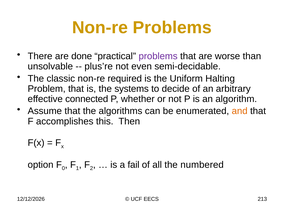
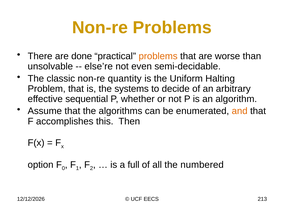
problems at (158, 56) colour: purple -> orange
plus’re: plus’re -> else’re
required: required -> quantity
connected: connected -> sequential
fail: fail -> full
